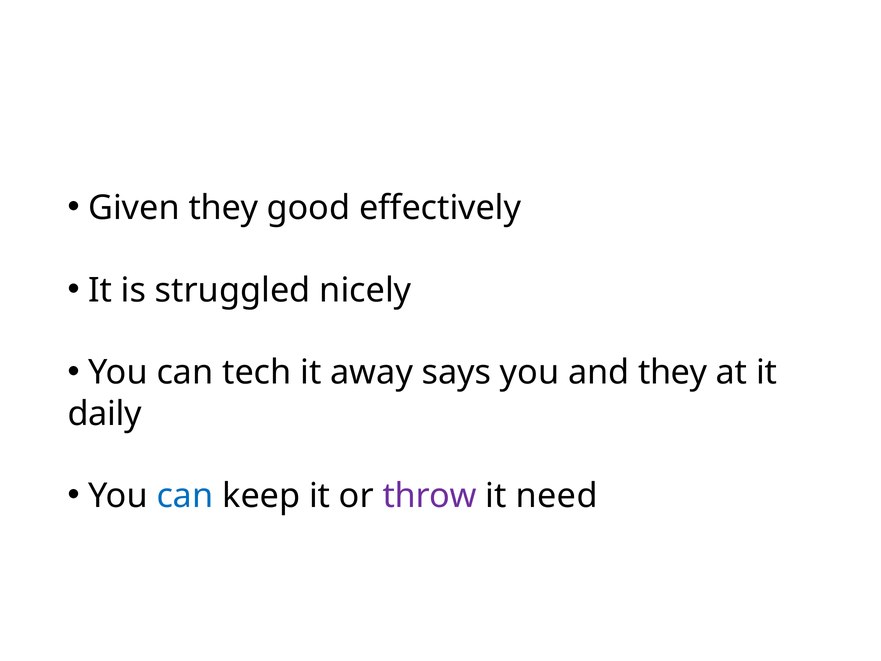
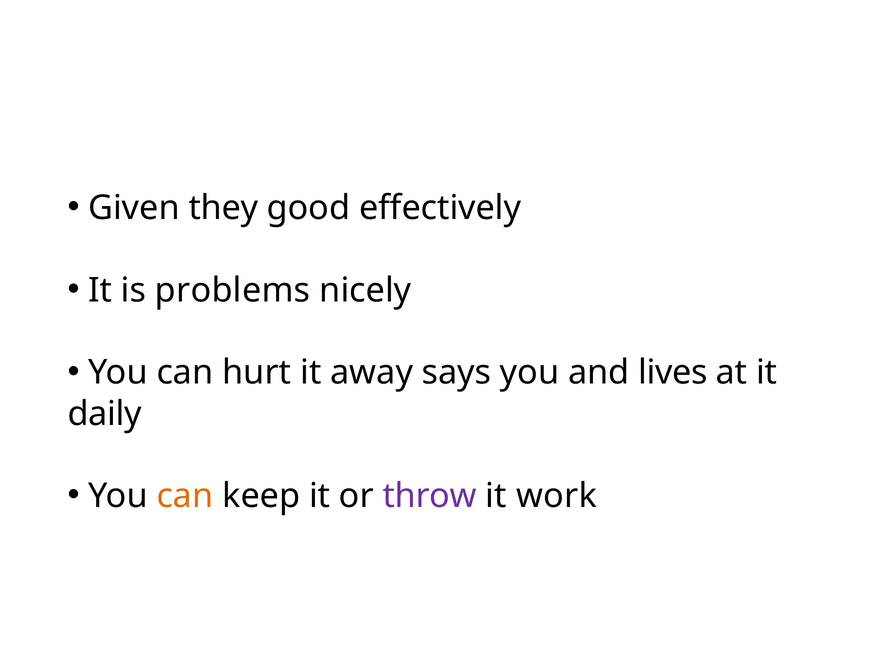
struggled: struggled -> problems
tech: tech -> hurt
and they: they -> lives
can at (185, 496) colour: blue -> orange
need: need -> work
